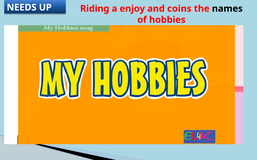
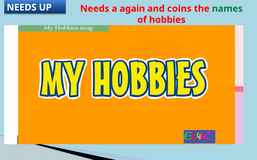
UP Riding: Riding -> Needs
enjoy: enjoy -> again
names colour: black -> green
